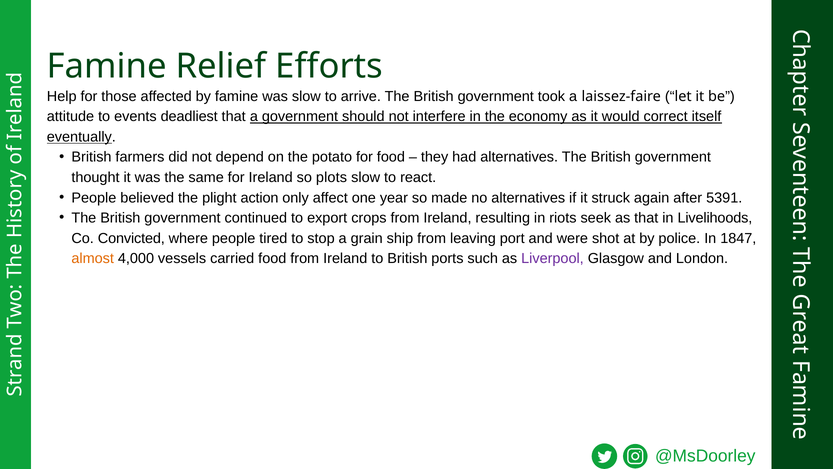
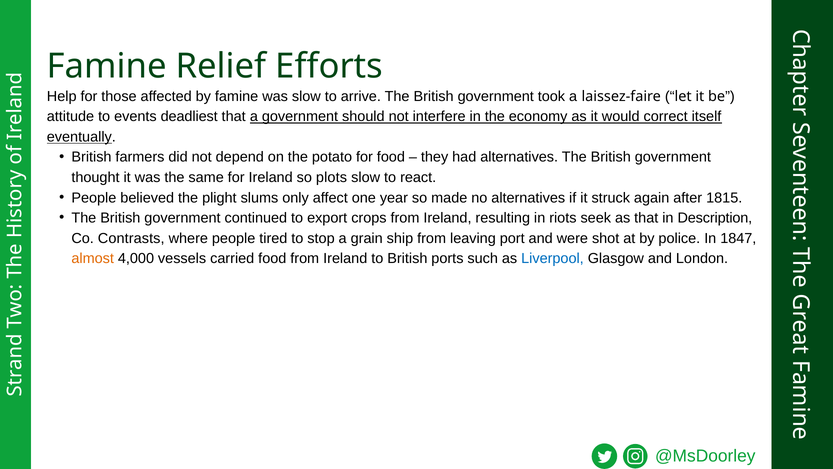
action: action -> slums
5391: 5391 -> 1815
Livelihoods: Livelihoods -> Description
Convicted: Convicted -> Contrasts
Liverpool colour: purple -> blue
